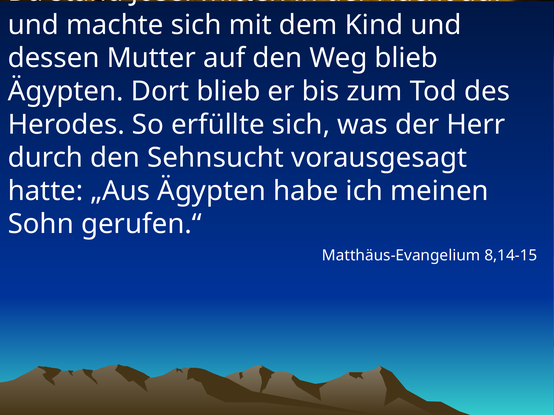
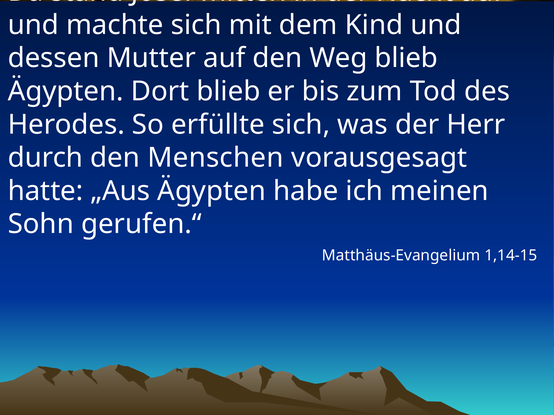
Sehnsucht: Sehnsucht -> Menschen
8,14-15: 8,14-15 -> 1,14-15
